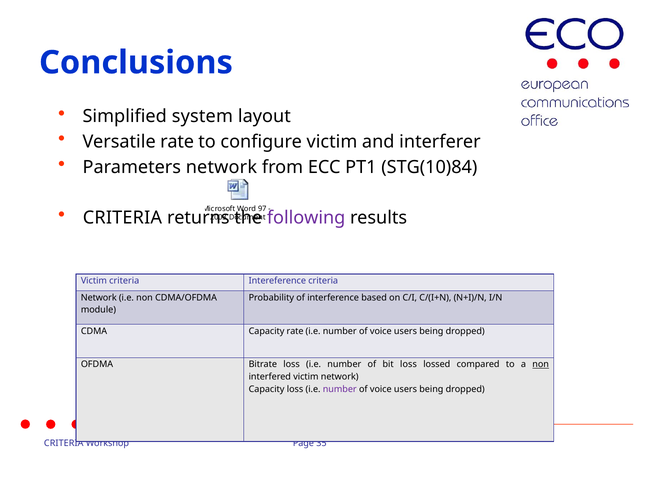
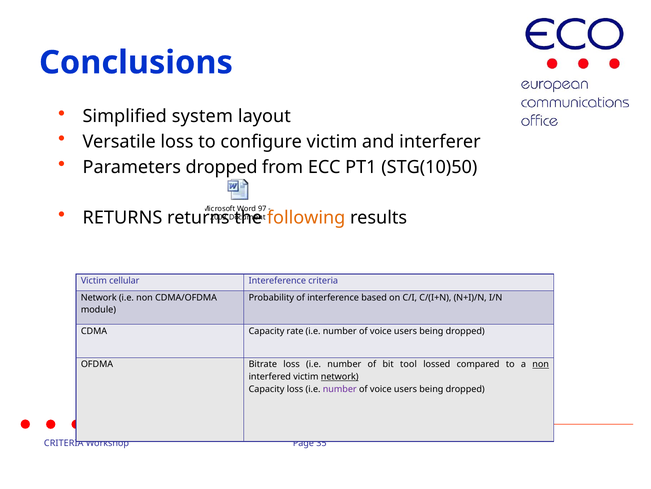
Versatile rate: rate -> loss
Parameters network: network -> dropped
STG(10)84: STG(10)84 -> STG(10)50
CRITERIA at (122, 218): CRITERIA -> RETURNS
following colour: purple -> orange
Victim criteria: criteria -> cellular
bit loss: loss -> tool
network at (340, 376) underline: none -> present
